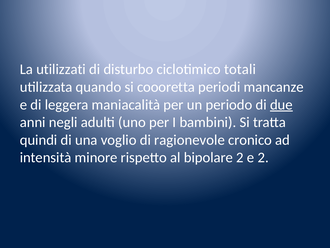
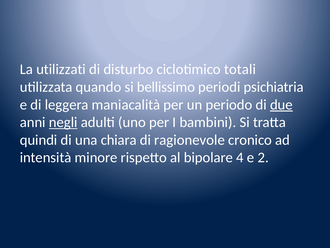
coooretta: coooretta -> bellissimo
mancanze: mancanze -> psichiatria
negli underline: none -> present
voglio: voglio -> chiara
bipolare 2: 2 -> 4
